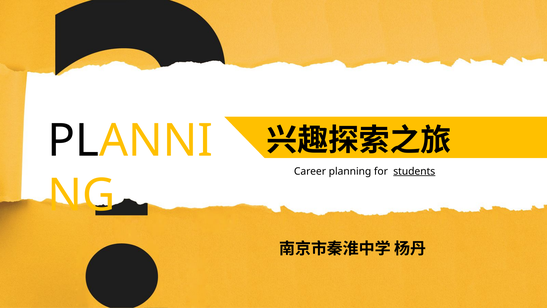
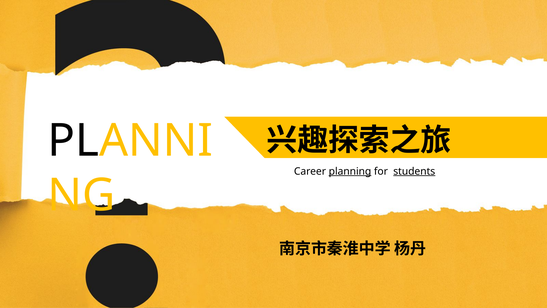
planning underline: none -> present
